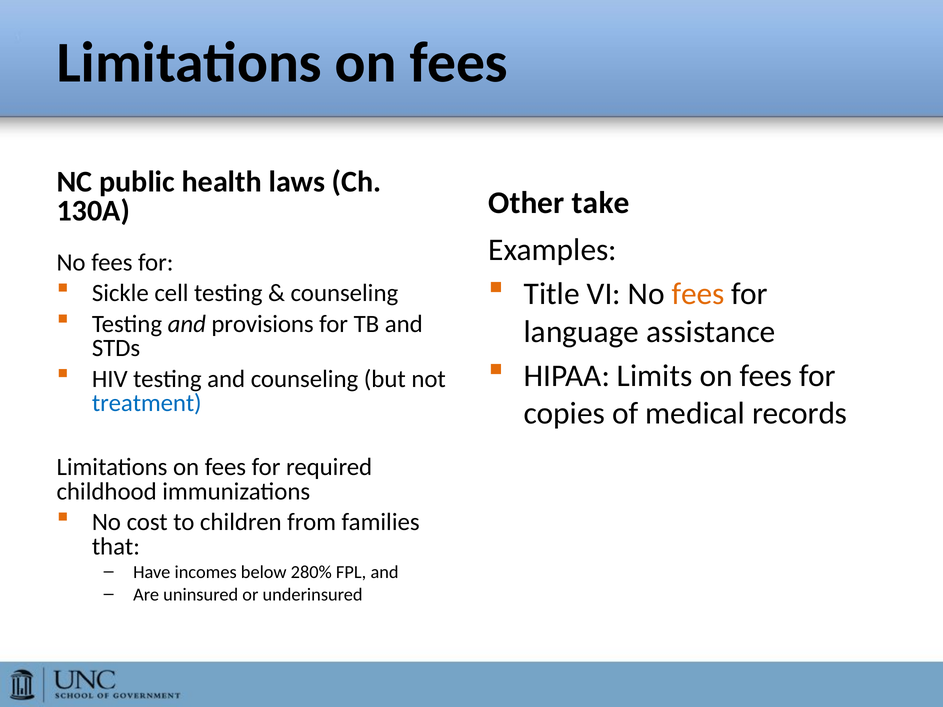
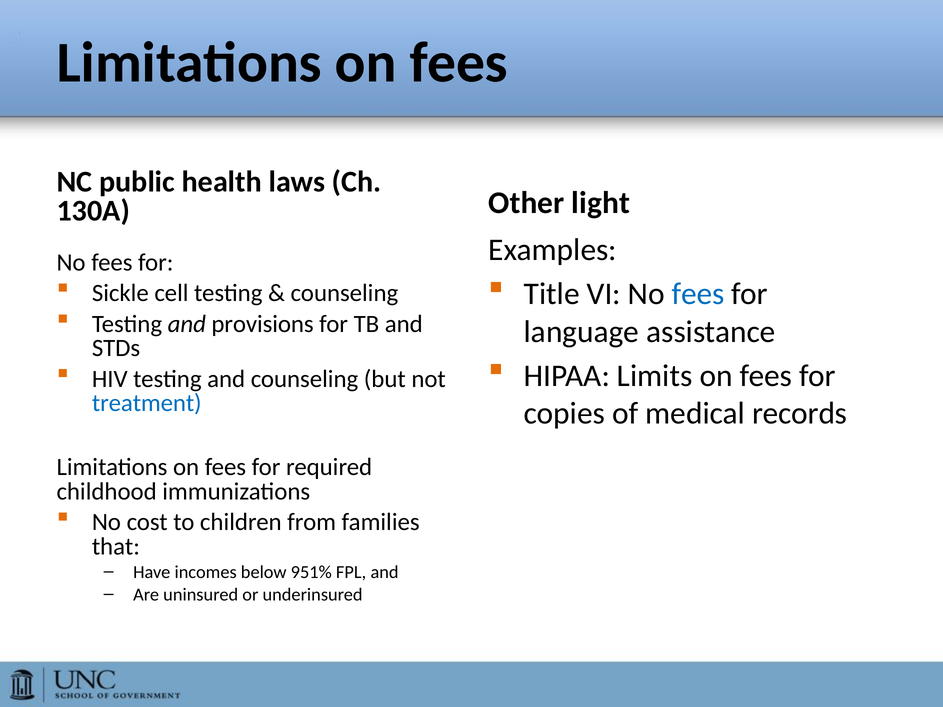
take: take -> light
fees at (698, 294) colour: orange -> blue
280%: 280% -> 951%
